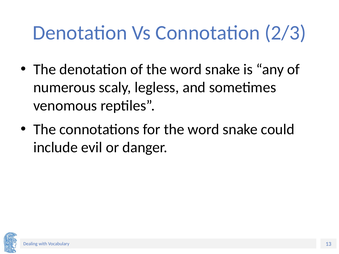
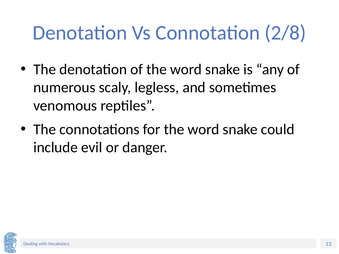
2/3: 2/3 -> 2/8
